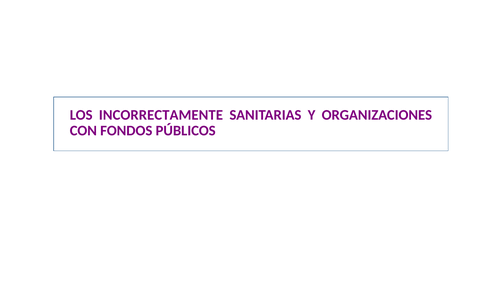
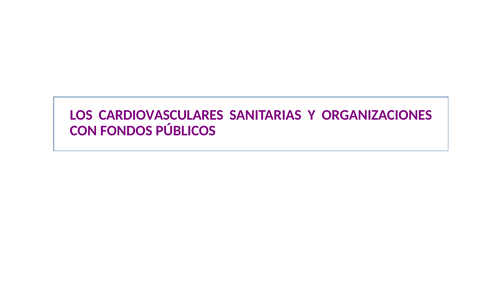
INCORRECTAMENTE: INCORRECTAMENTE -> CARDIOVASCULARES
